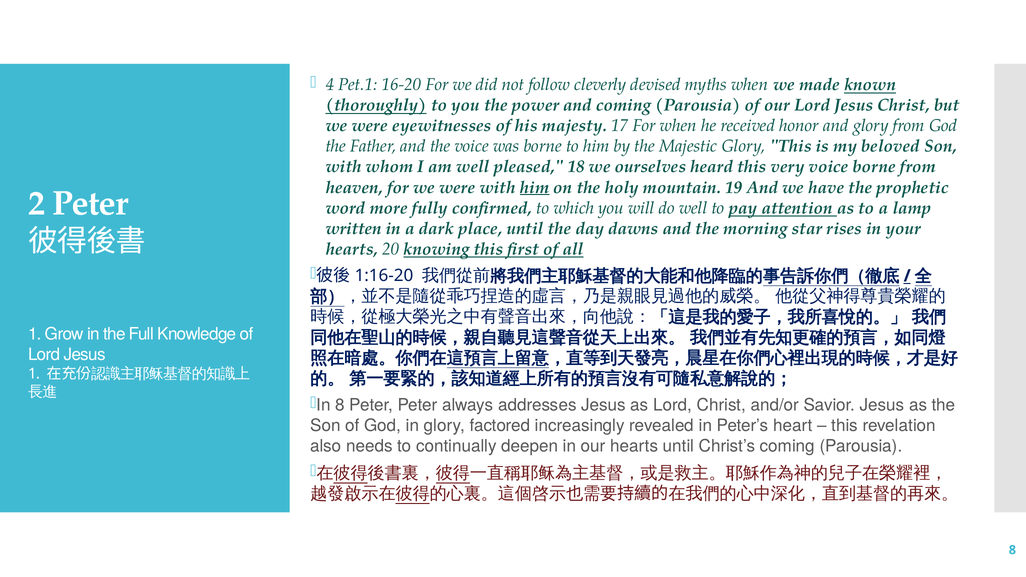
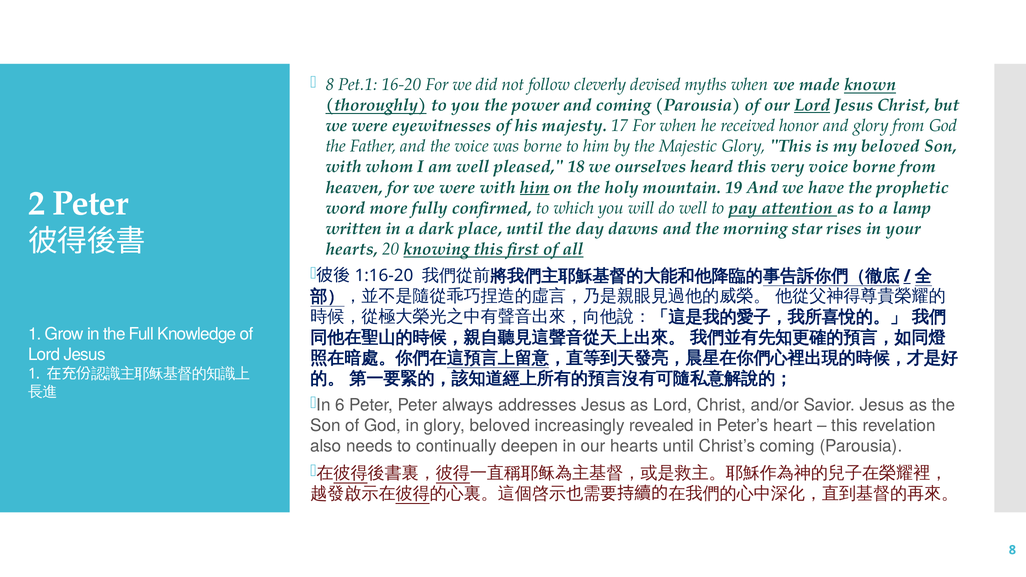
4 at (330, 85): 4 -> 8
Lord at (812, 105) underline: none -> present
In 8: 8 -> 6
glory factored: factored -> beloved
